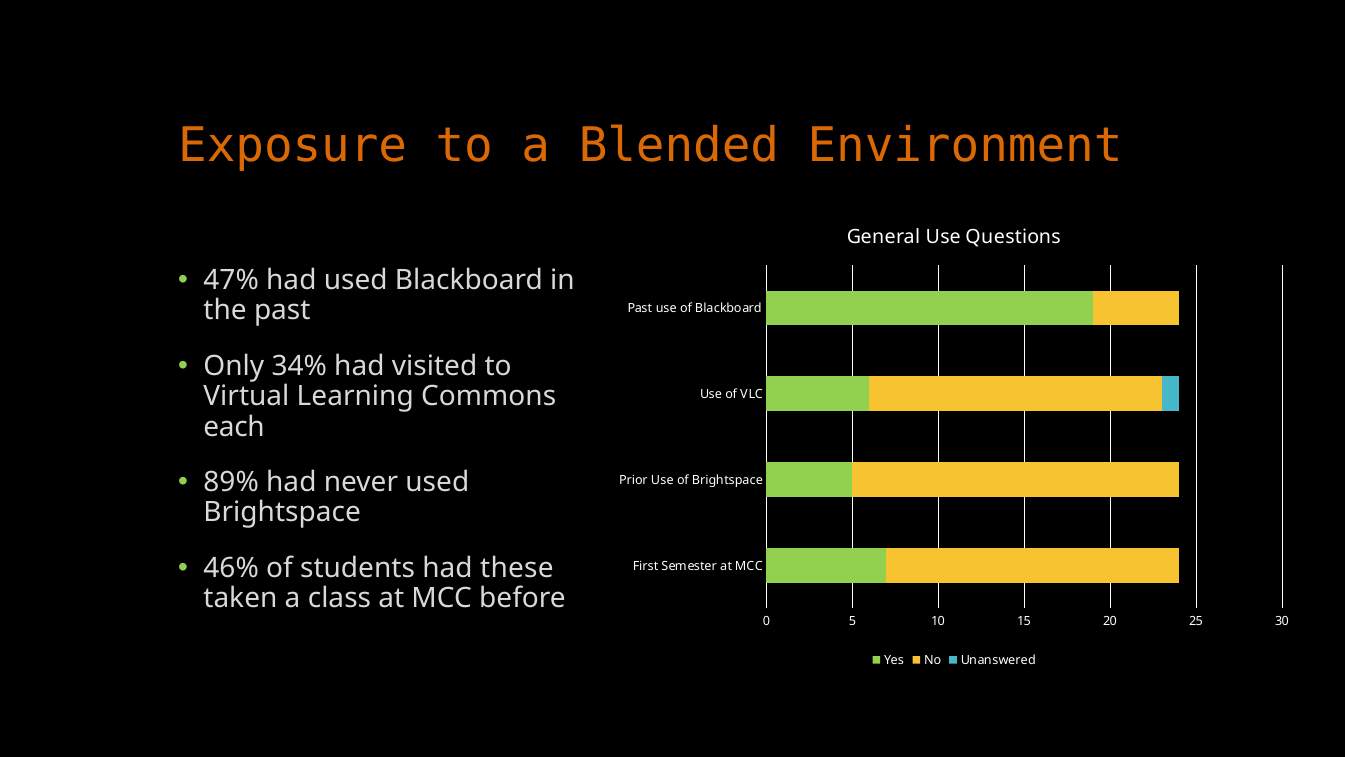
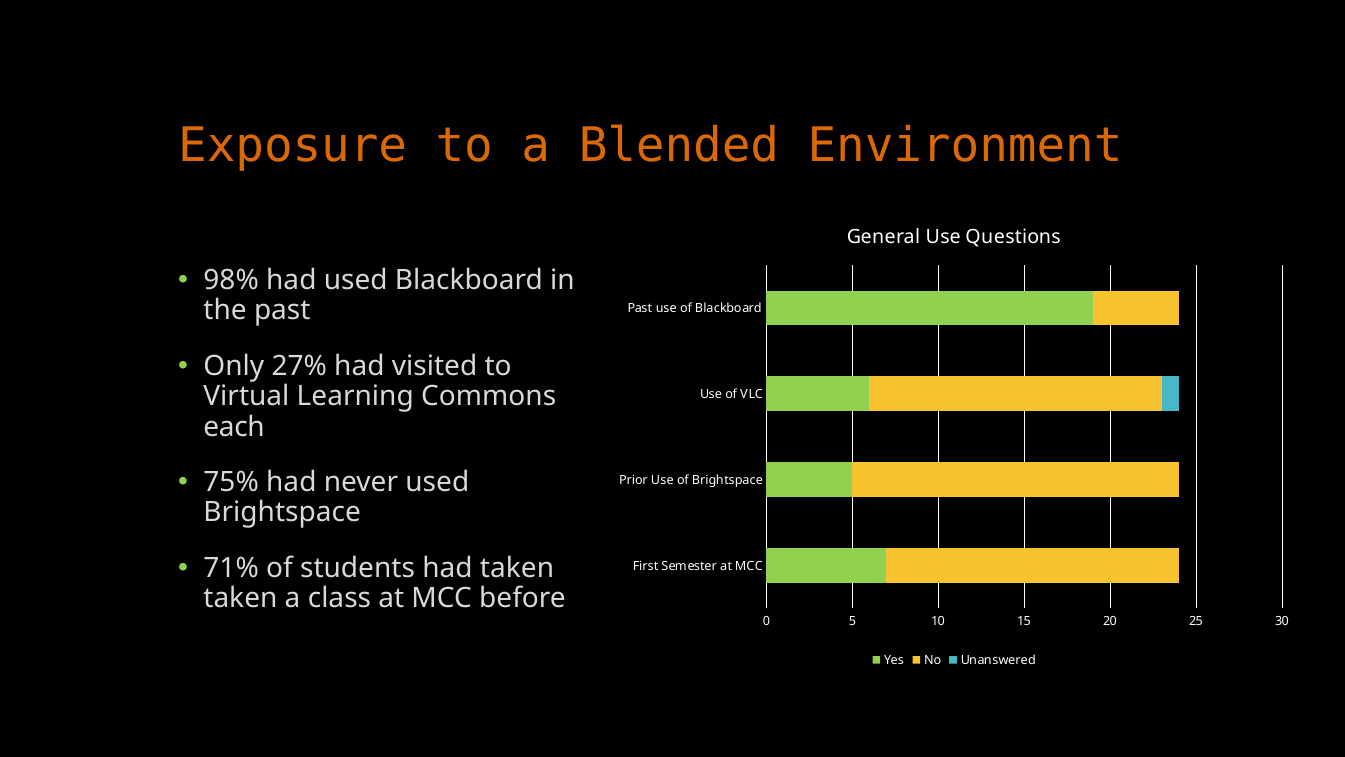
47%: 47% -> 98%
34%: 34% -> 27%
89%: 89% -> 75%
46%: 46% -> 71%
had these: these -> taken
